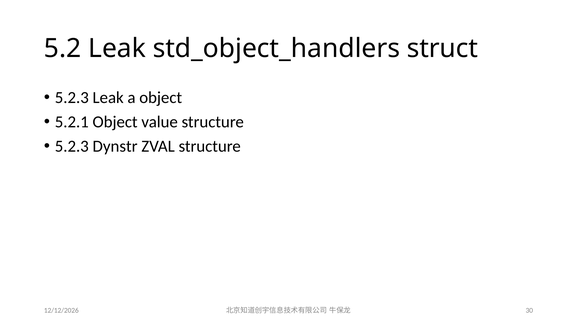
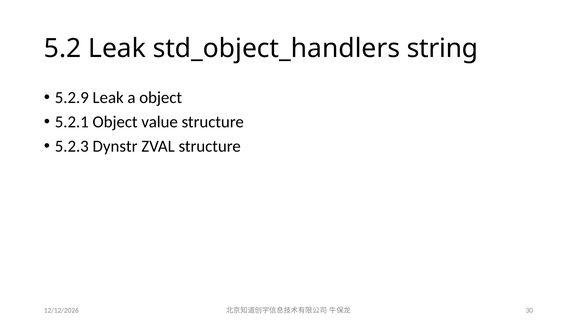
struct: struct -> string
5.2.3 at (72, 98): 5.2.3 -> 5.2.9
